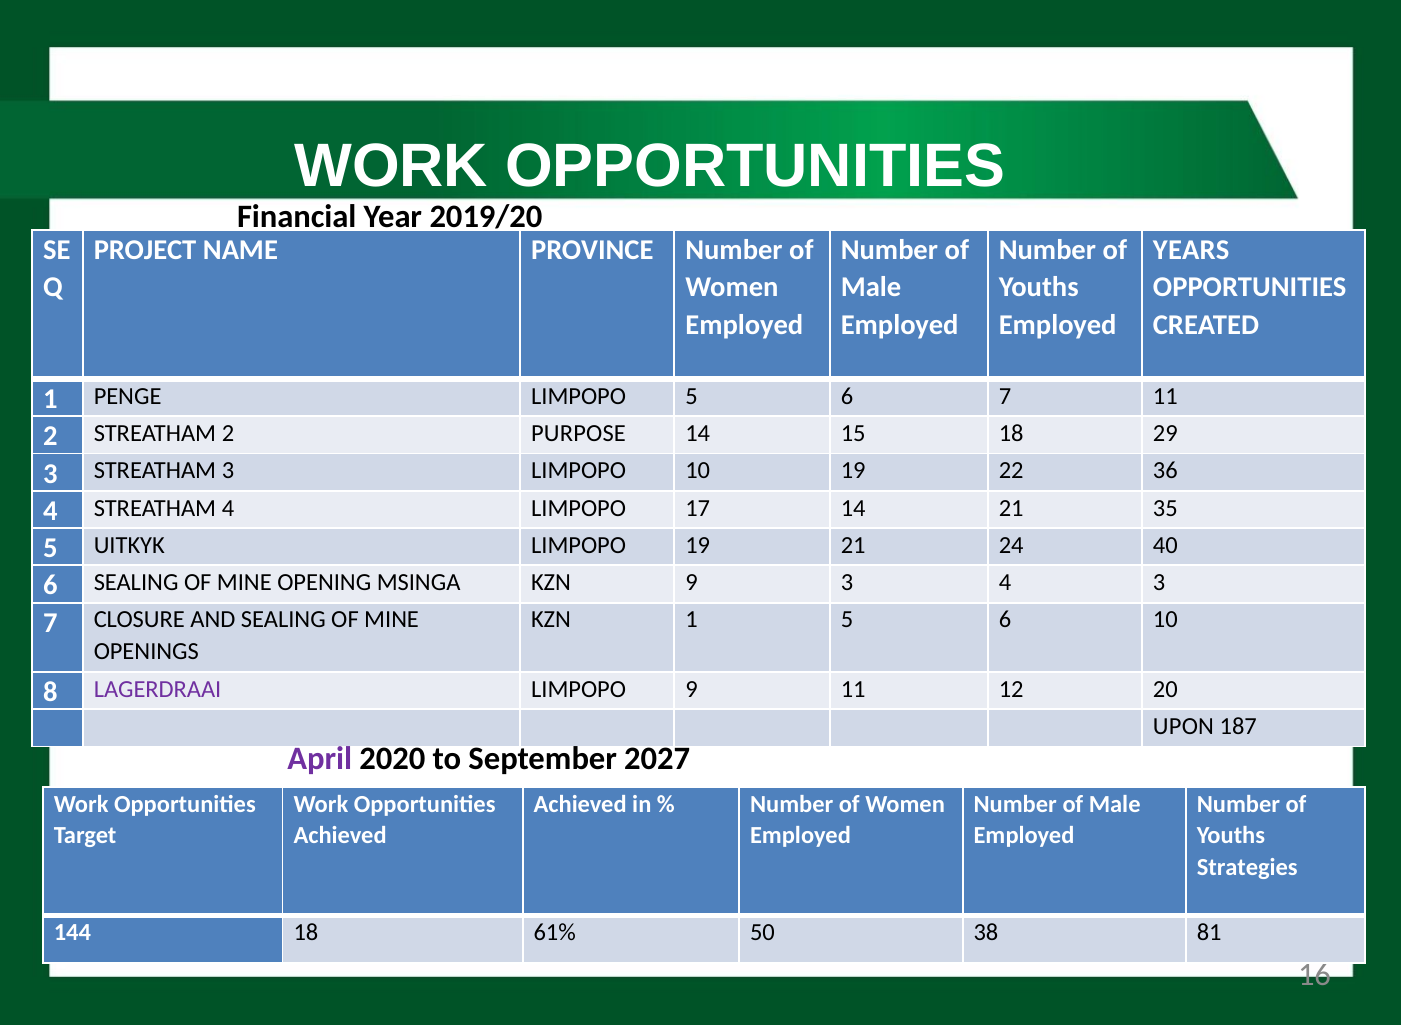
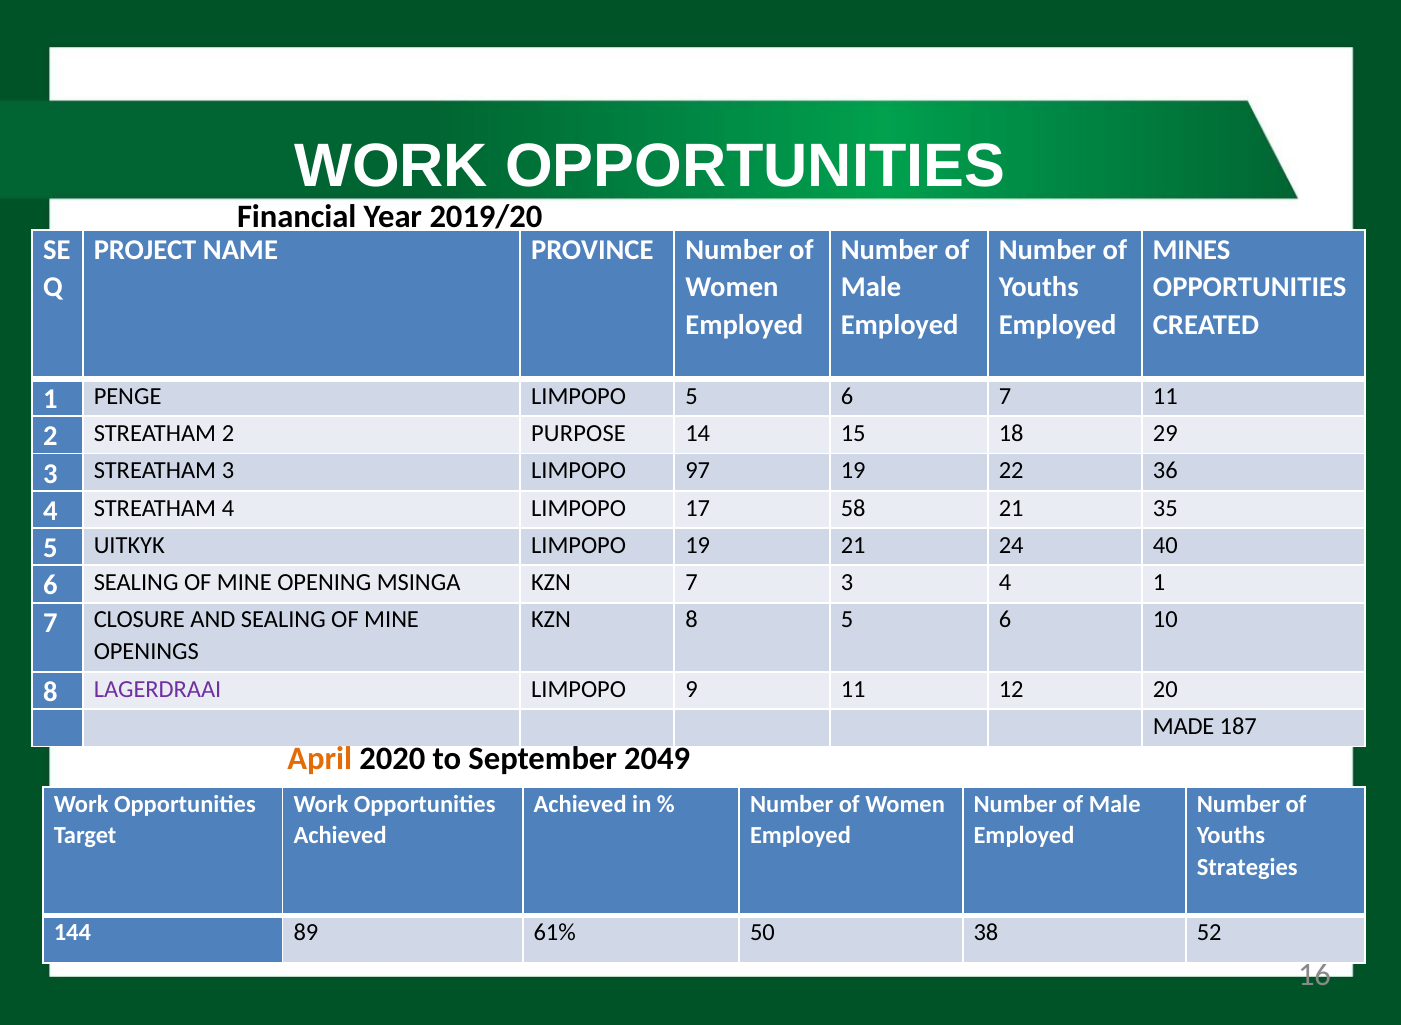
YEARS: YEARS -> MINES
LIMPOPO 10: 10 -> 97
17 14: 14 -> 58
KZN 9: 9 -> 7
4 3: 3 -> 1
KZN 1: 1 -> 8
UPON: UPON -> MADE
April colour: purple -> orange
2027: 2027 -> 2049
144 18: 18 -> 89
81: 81 -> 52
